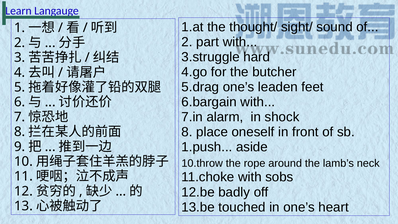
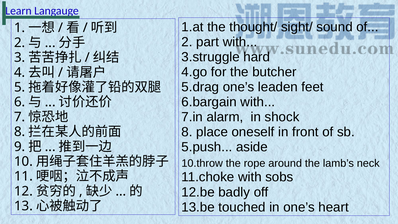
1.push: 1.push -> 5.push
